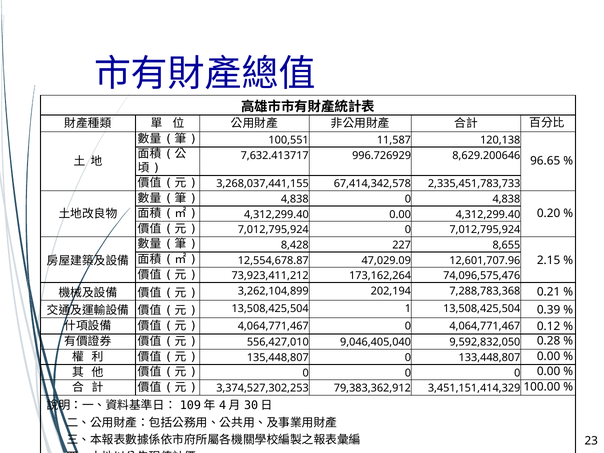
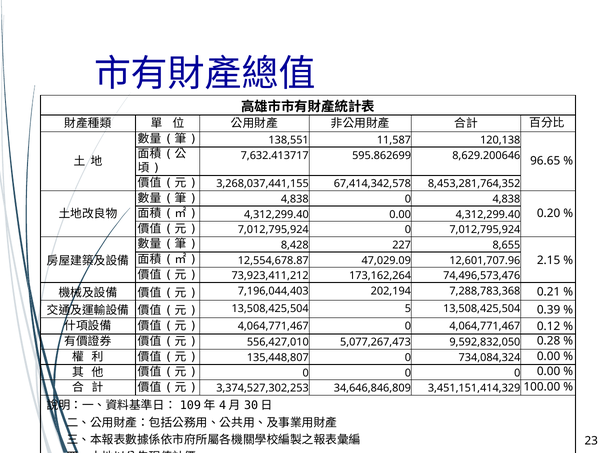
100,551: 100,551 -> 138,551
996.726929: 996.726929 -> 595.862699
2,335,451,783,733: 2,335,451,783,733 -> 8,453,281,764,352
74,096,575,476: 74,096,575,476 -> 74,496,573,476
3,262,104,899: 3,262,104,899 -> 7,196,044,403
1: 1 -> 5
9,046,405,040: 9,046,405,040 -> 5,077,267,473
133,448,807: 133,448,807 -> 734,084,324
79,383,362,912: 79,383,362,912 -> 34,646,846,809
